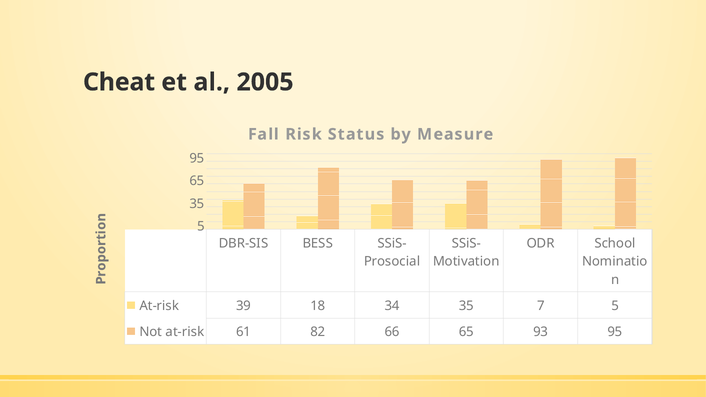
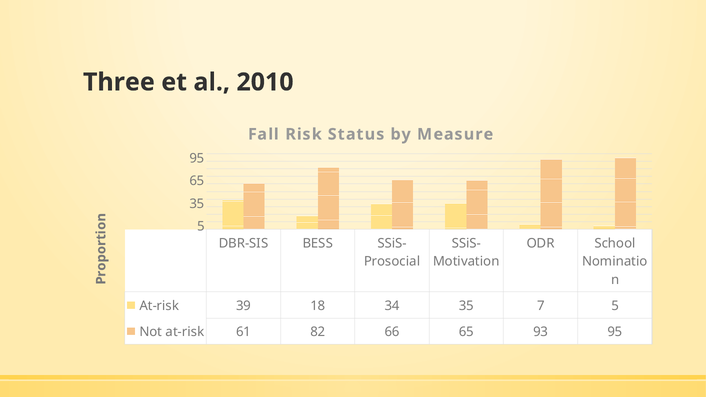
Cheat: Cheat -> Three
2005: 2005 -> 2010
